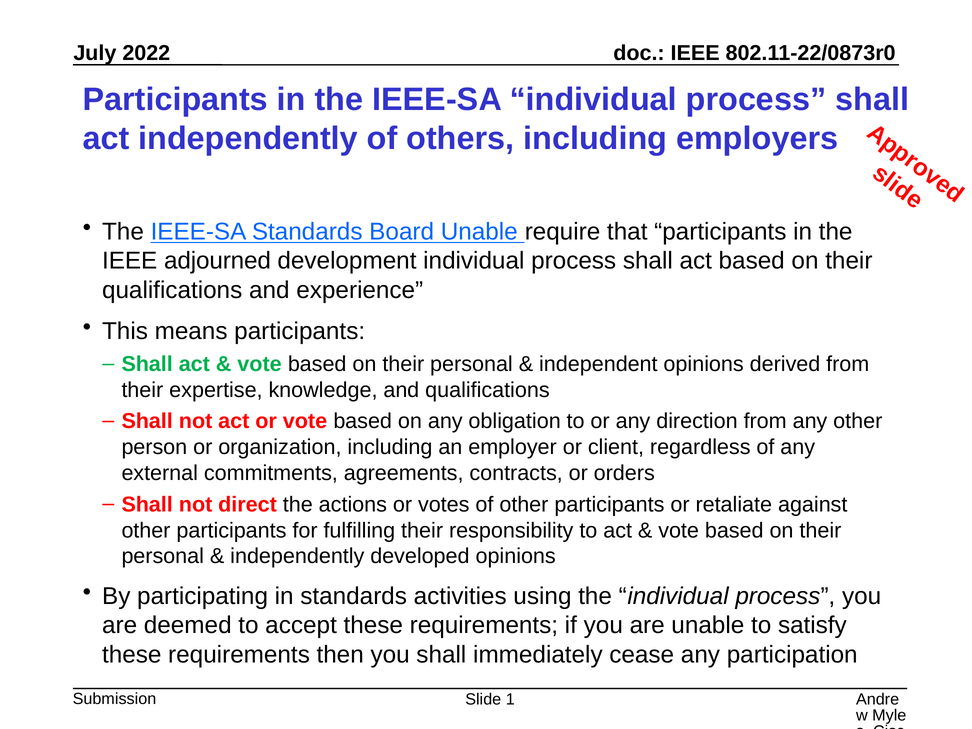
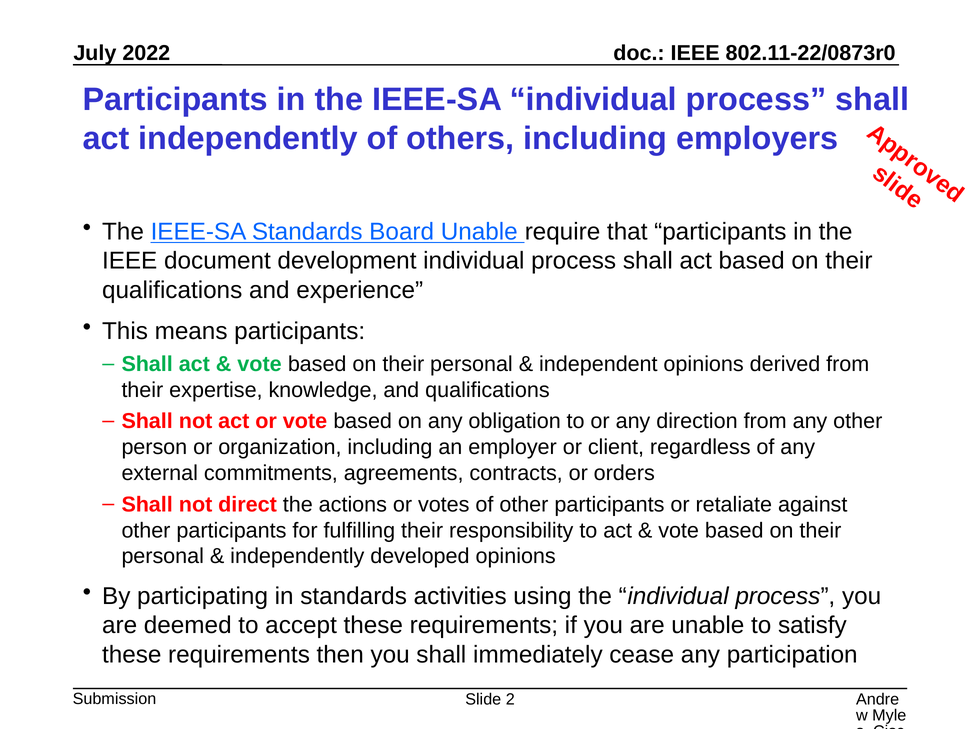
adjourned: adjourned -> document
1: 1 -> 2
